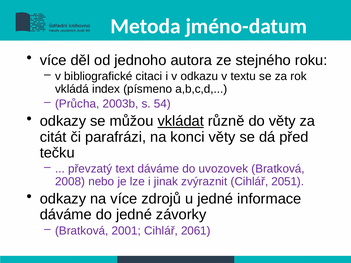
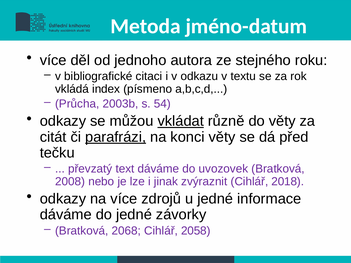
parafrázi underline: none -> present
2051: 2051 -> 2018
2001: 2001 -> 2068
2061: 2061 -> 2058
